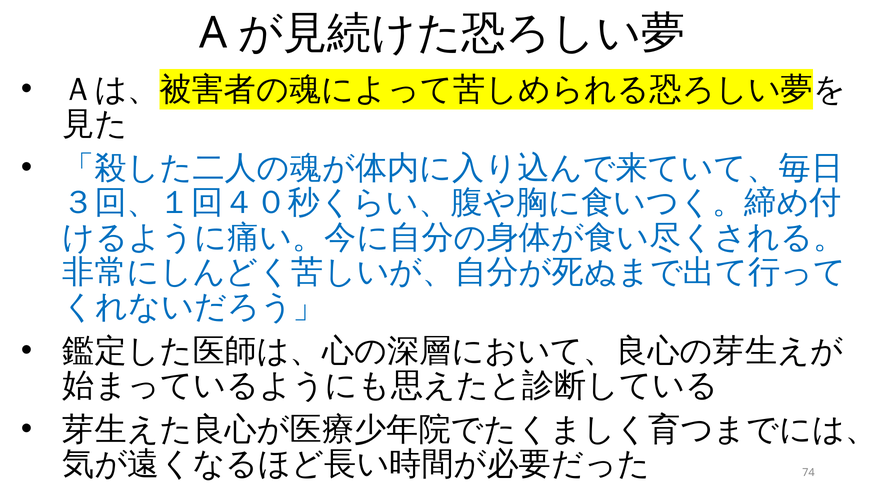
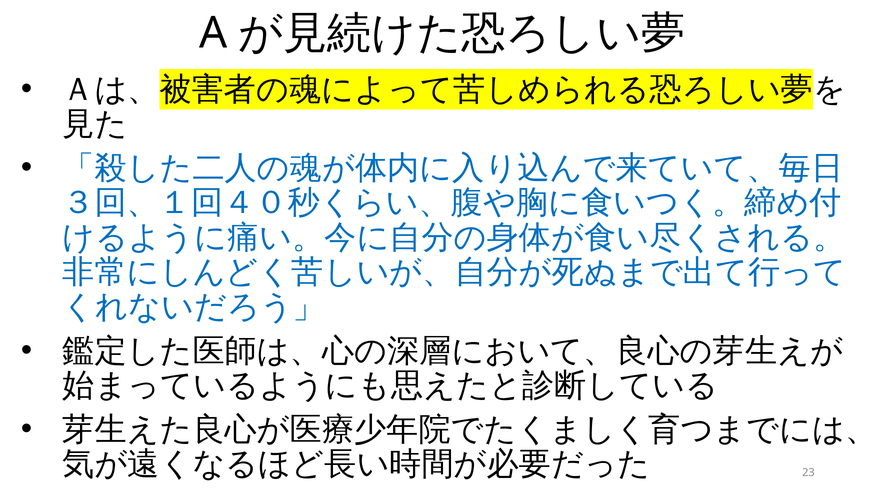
74: 74 -> 23
